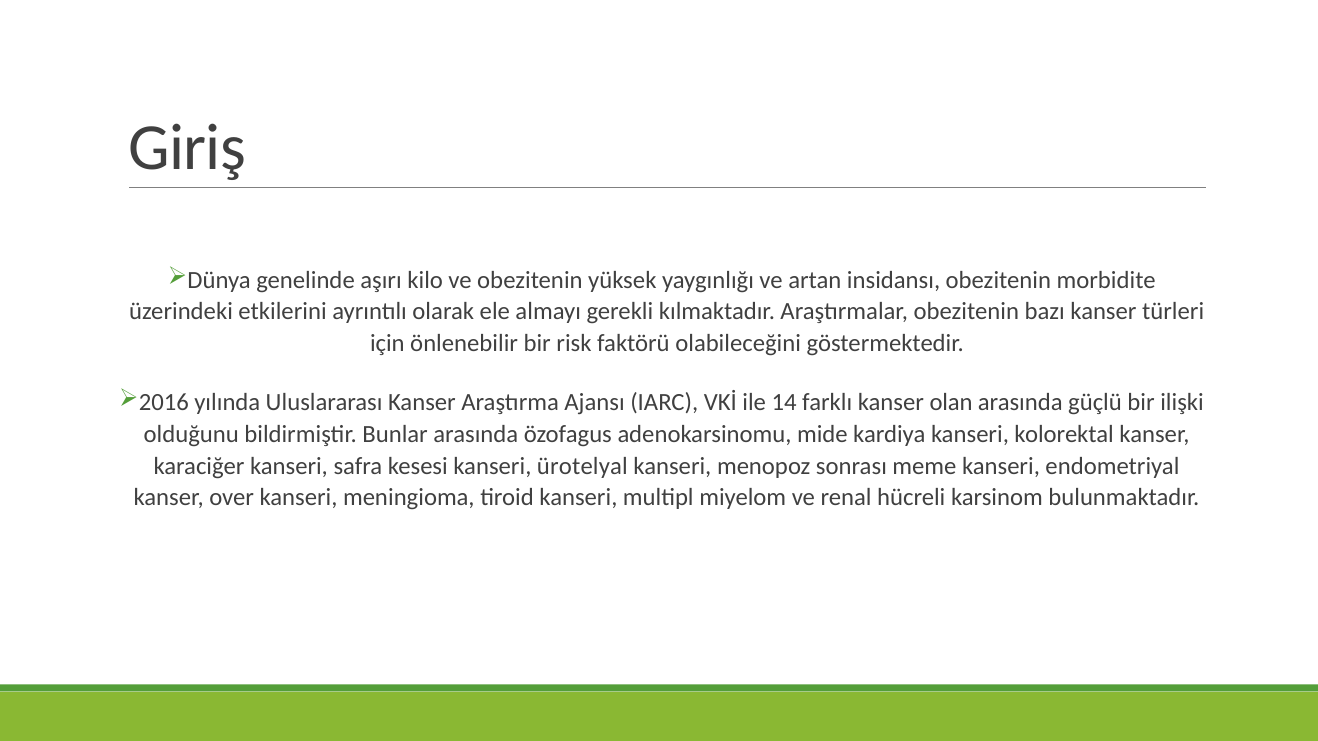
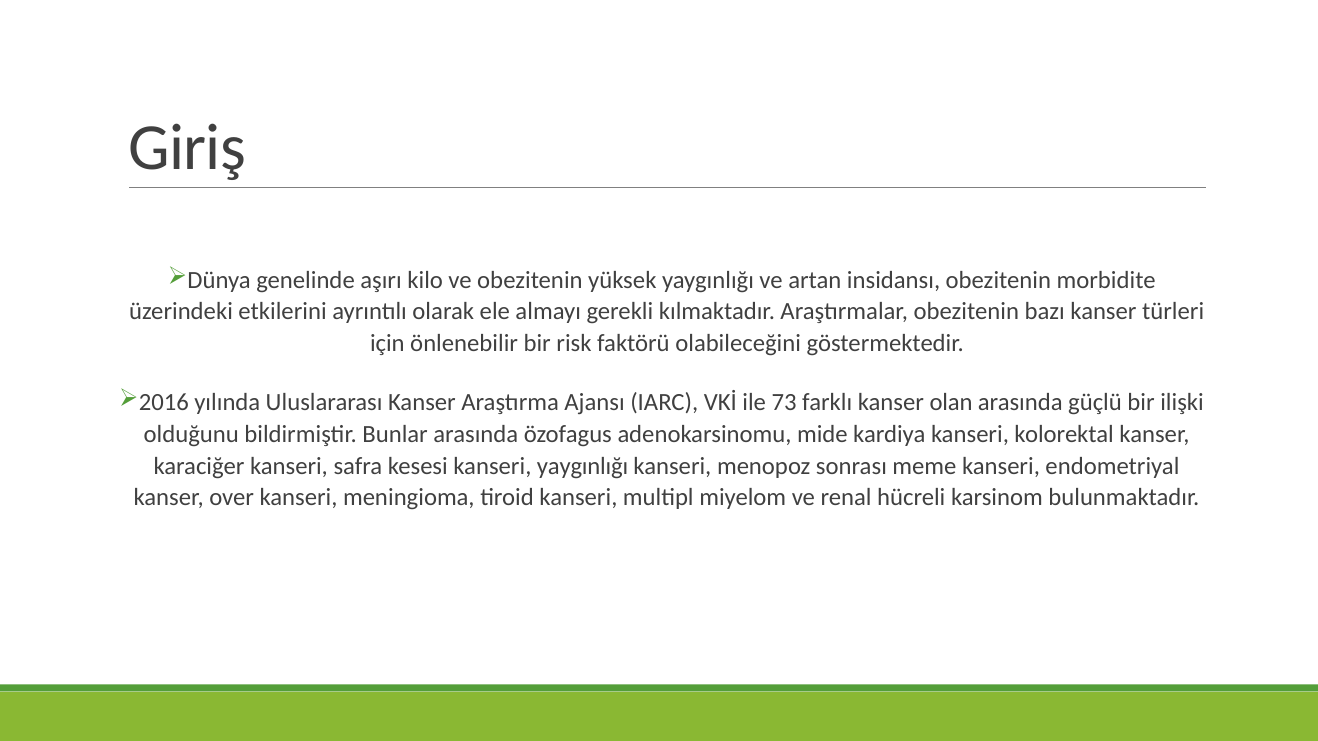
14: 14 -> 73
kanseri ürotelyal: ürotelyal -> yaygınlığı
